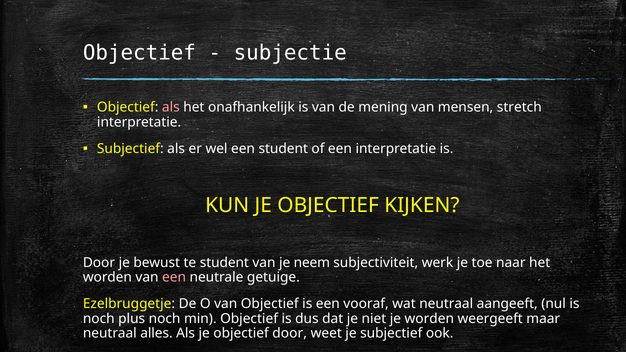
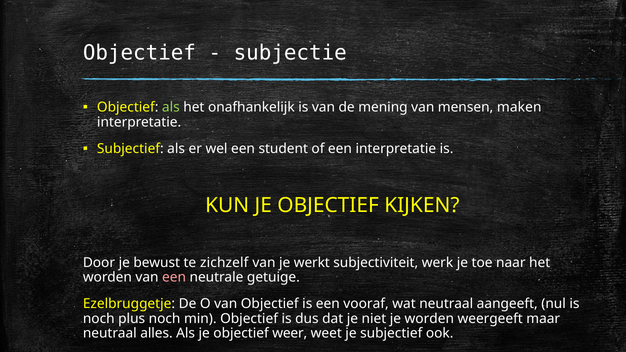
als at (171, 108) colour: pink -> light green
stretch: stretch -> maken
te student: student -> zichzelf
neem: neem -> werkt
objectief door: door -> weer
